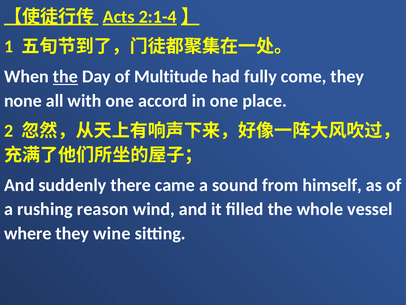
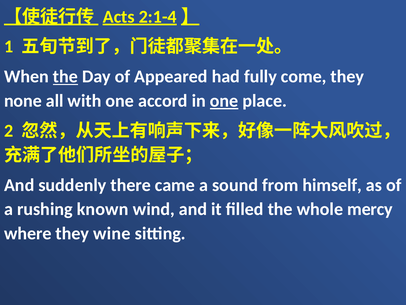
Multitude: Multitude -> Appeared
one at (224, 101) underline: none -> present
reason: reason -> known
vessel: vessel -> mercy
